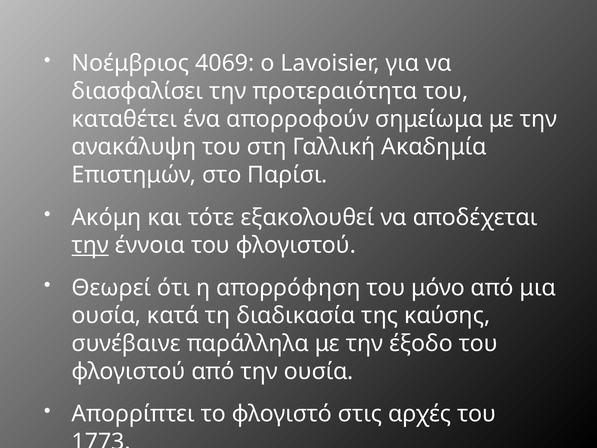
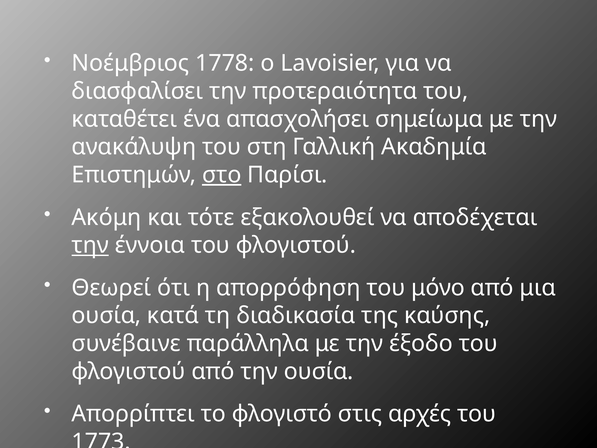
4069: 4069 -> 1778
απορροφούν: απορροφούν -> απασχολήσει
στο underline: none -> present
